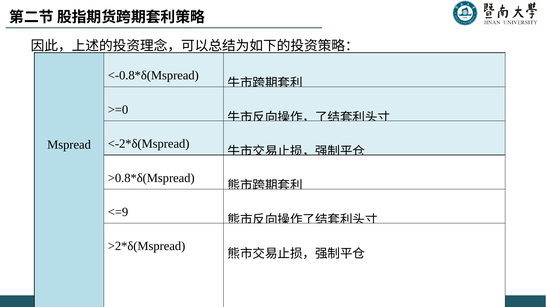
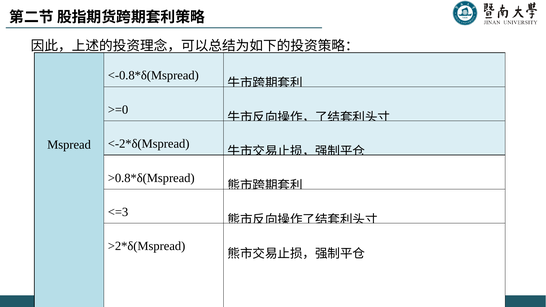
<=9: <=9 -> <=3
